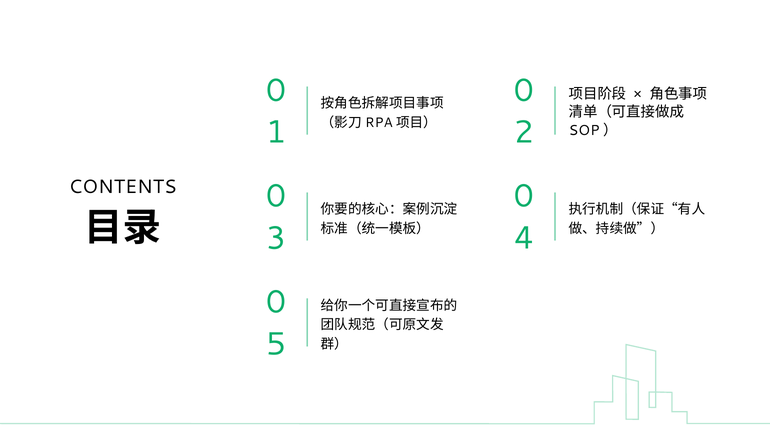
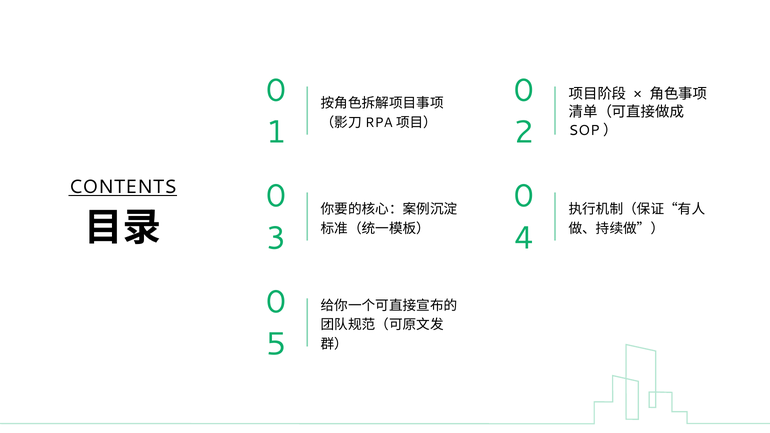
CONTENTS underline: none -> present
